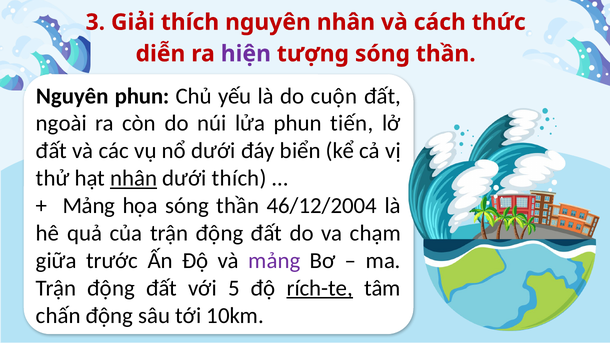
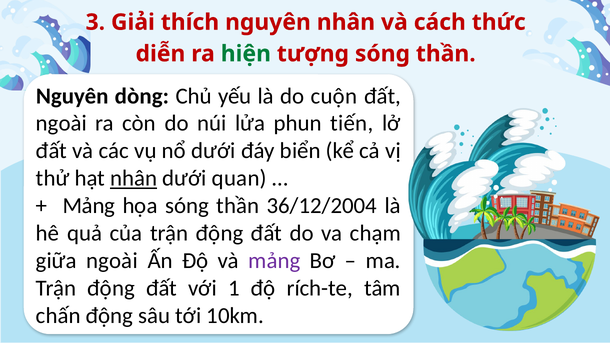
hiện colour: purple -> green
Nguyên phun: phun -> dòng
dưới thích: thích -> quan
46/12/2004: 46/12/2004 -> 36/12/2004
giữa trước: trước -> ngoài
5: 5 -> 1
rích-te underline: present -> none
